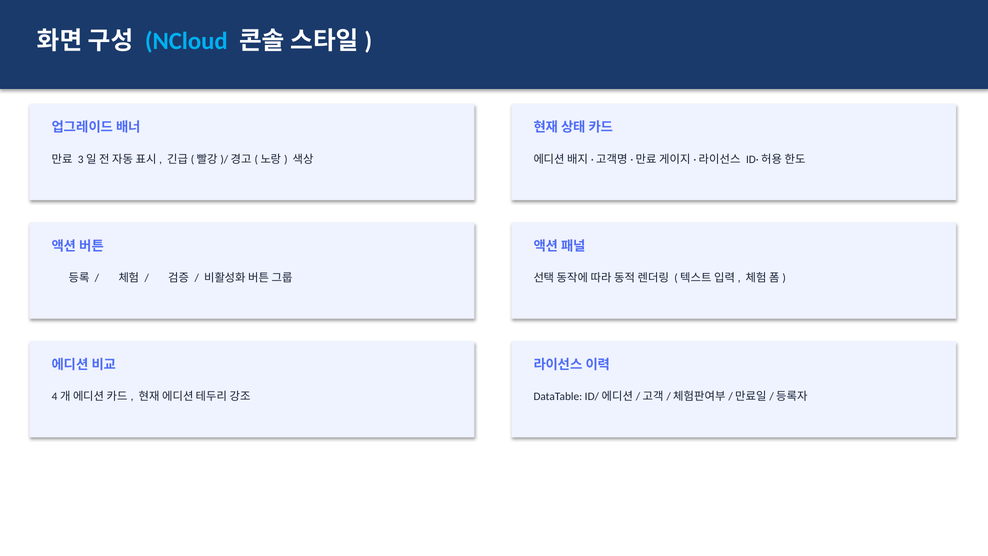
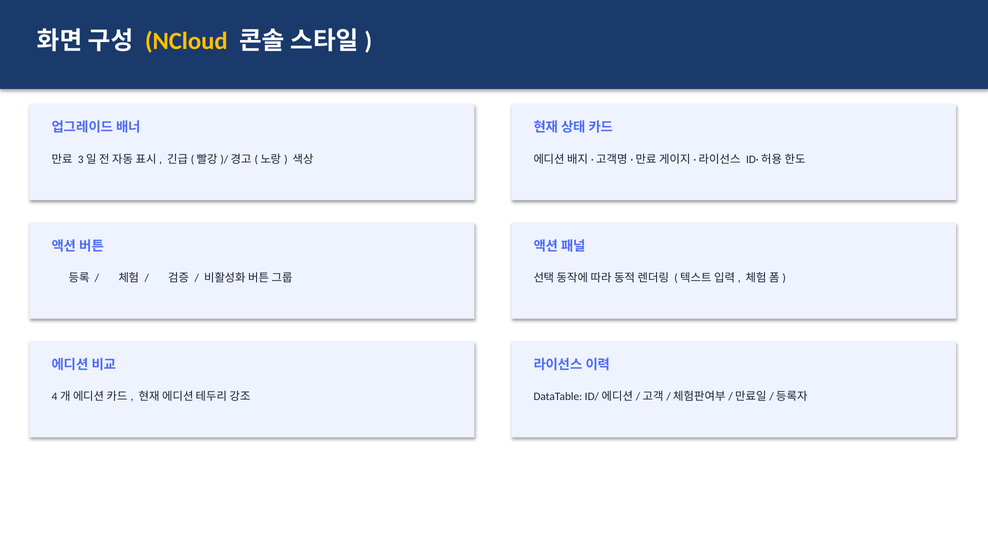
NCloud colour: light blue -> yellow
